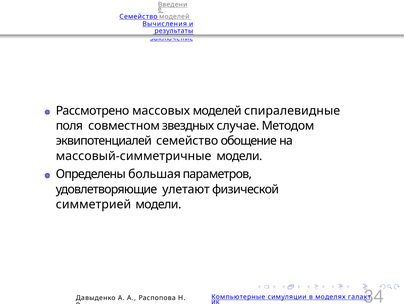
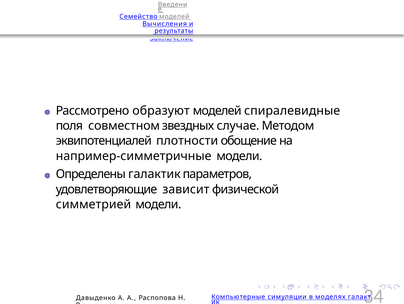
массовых: массовых -> образуют
эквипотенциалей семейство: семейство -> плотности
массовый-симметричные: массовый-симметричные -> например-симметричные
большая: большая -> галактик
улетают: улетают -> зависит
